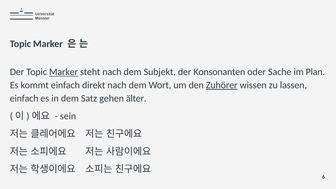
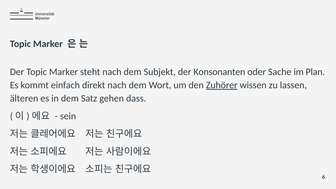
Marker at (64, 72) underline: present -> none
einfach at (24, 98): einfach -> älteren
älter: älter -> dass
